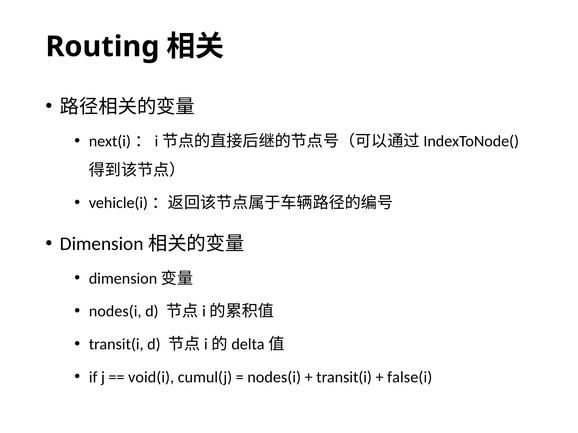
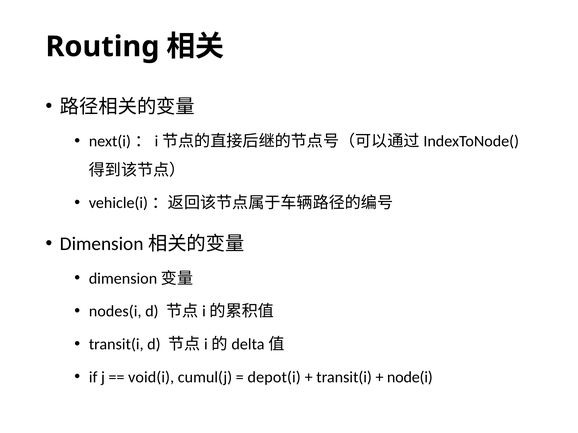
nodes(i at (274, 378): nodes(i -> depot(i
false(i: false(i -> node(i
